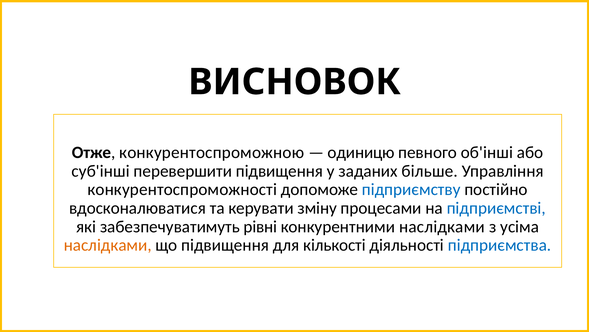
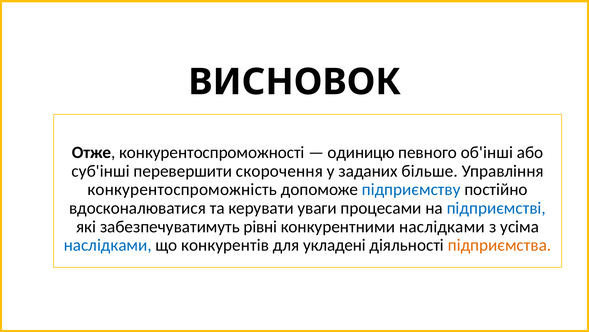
конкурентоспроможною: конкурентоспроможною -> конкурентоспроможності
перевершити підвищення: підвищення -> скорочення
конкурентоспроможності: конкурентоспроможності -> конкурентоспроможність
зміну: зміну -> уваги
наслідками at (108, 245) colour: orange -> blue
що підвищення: підвищення -> конкурентів
кількості: кількості -> укладені
підприємства colour: blue -> orange
